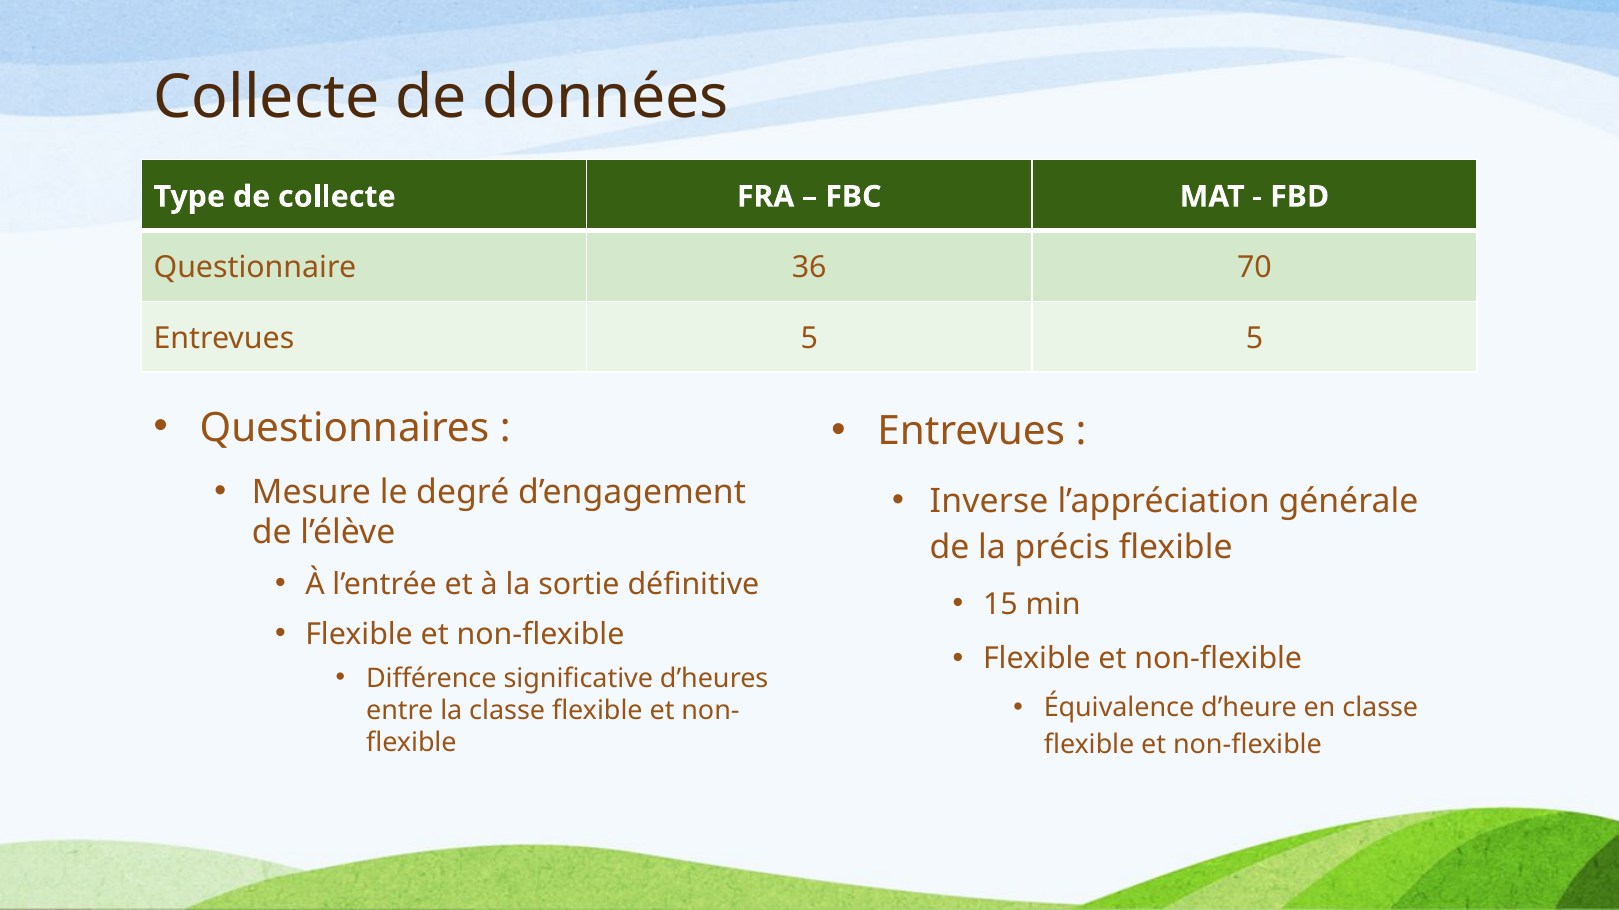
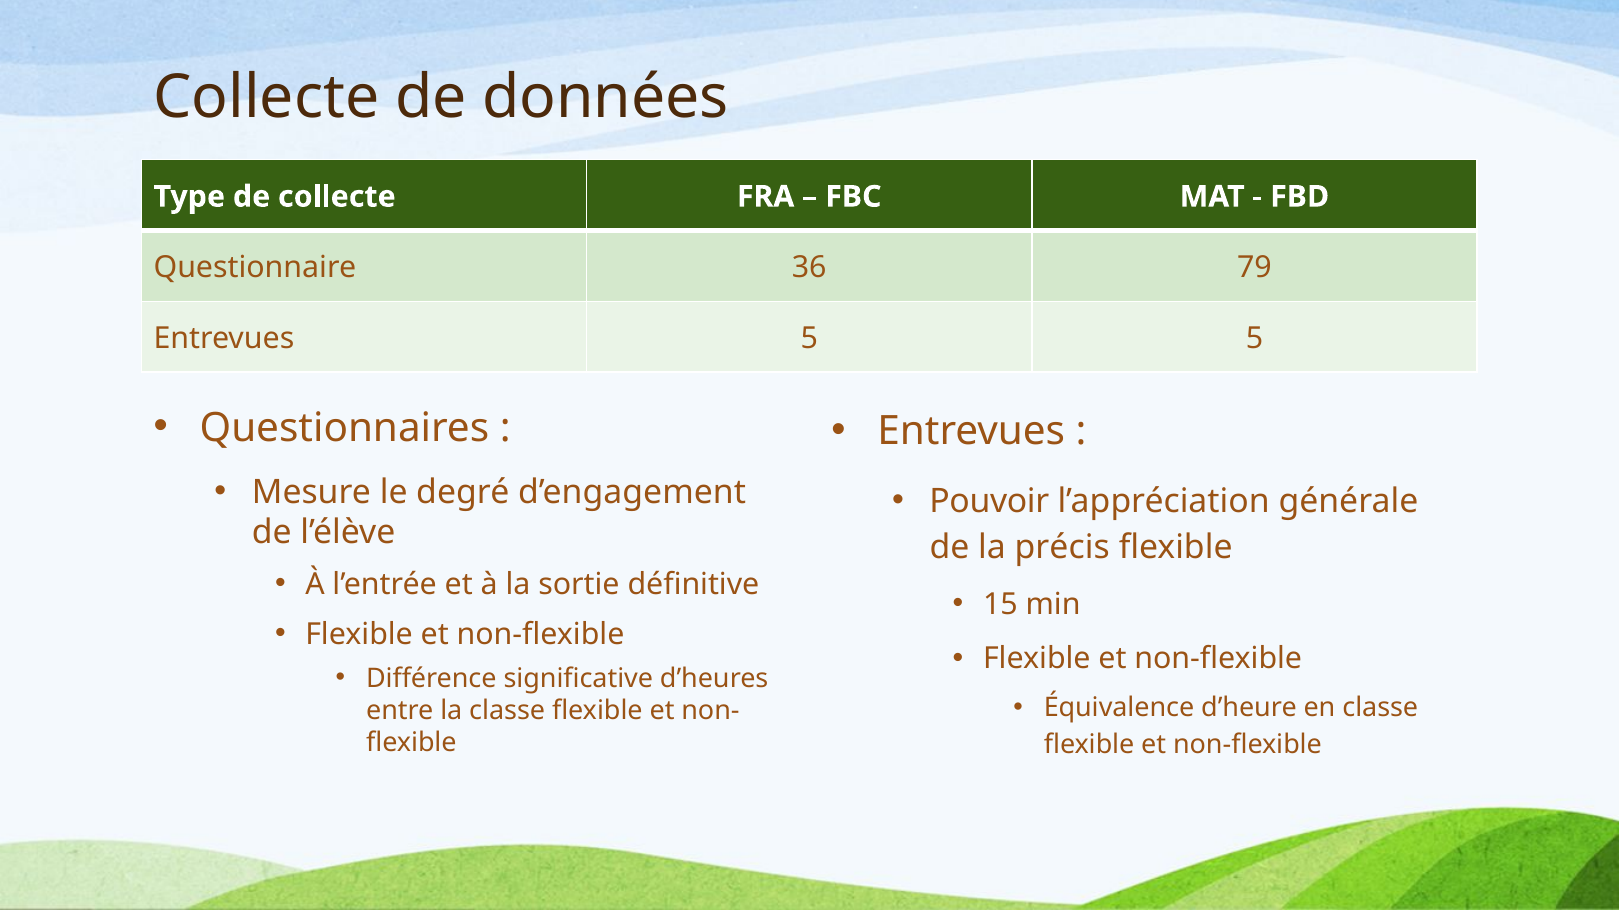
70: 70 -> 79
Inverse: Inverse -> Pouvoir
